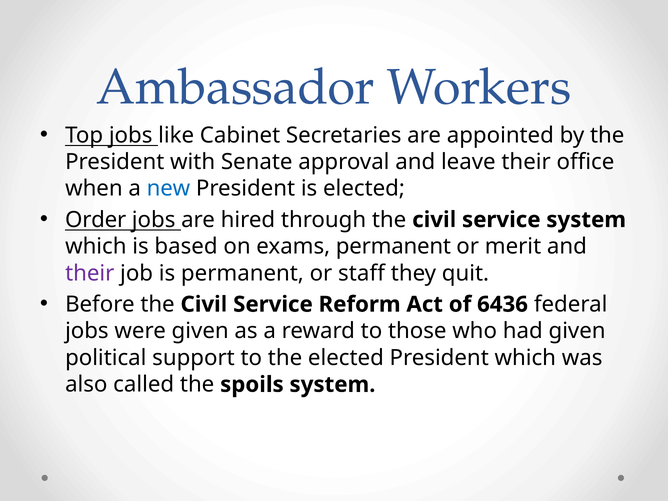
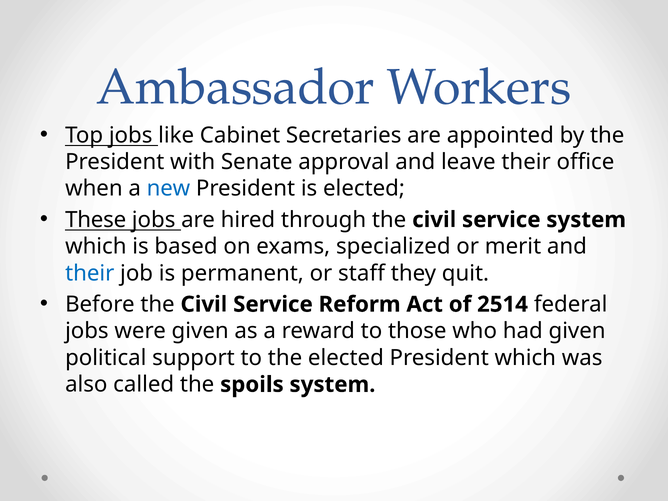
Order: Order -> These
exams permanent: permanent -> specialized
their at (90, 273) colour: purple -> blue
6436: 6436 -> 2514
